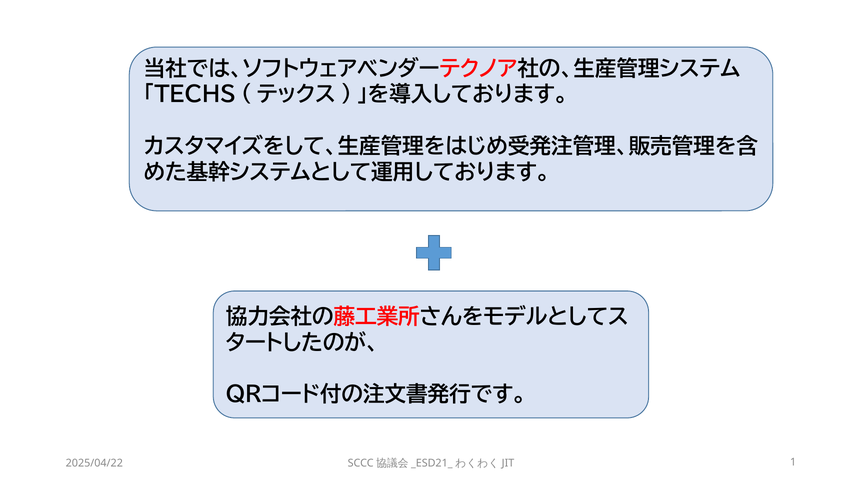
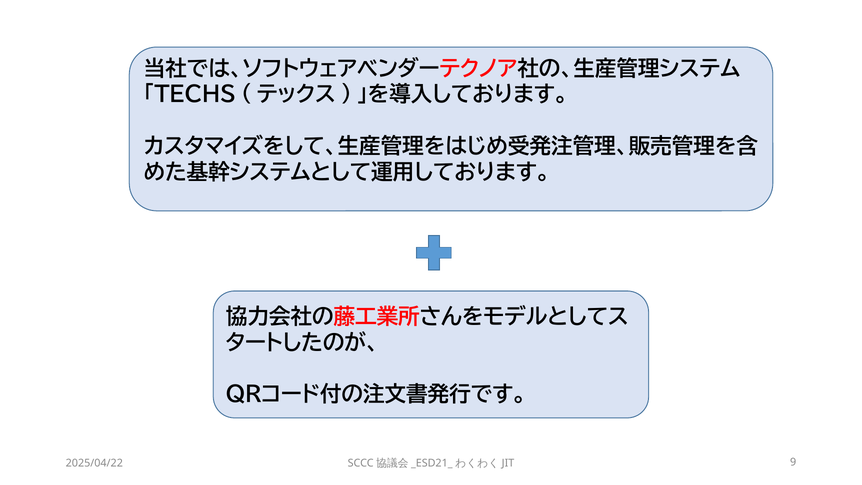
1: 1 -> 9
